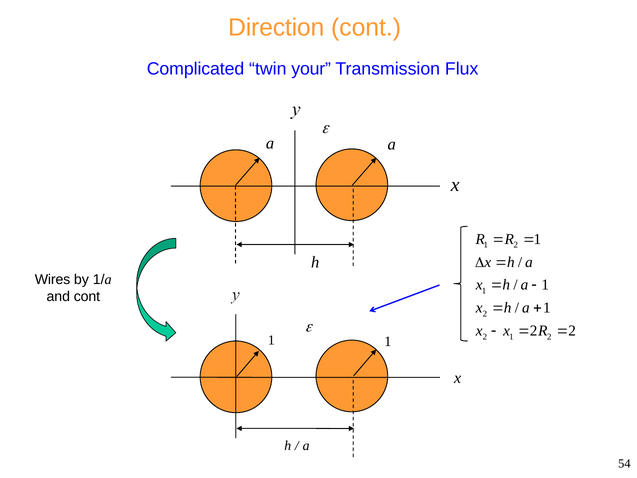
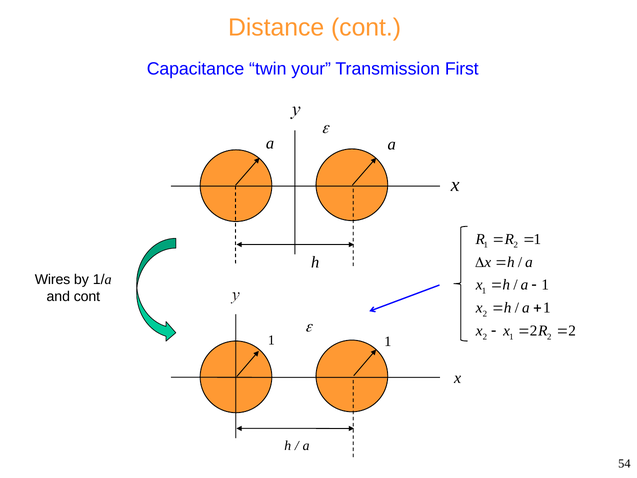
Direction: Direction -> Distance
Complicated: Complicated -> Capacitance
Flux: Flux -> First
